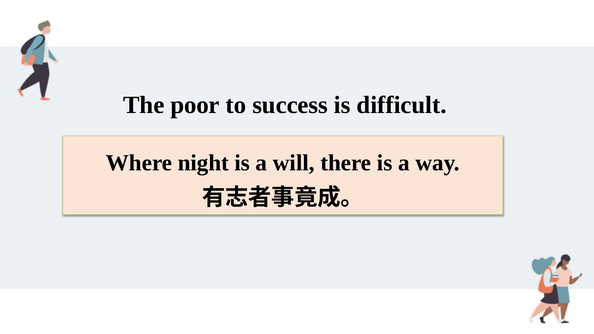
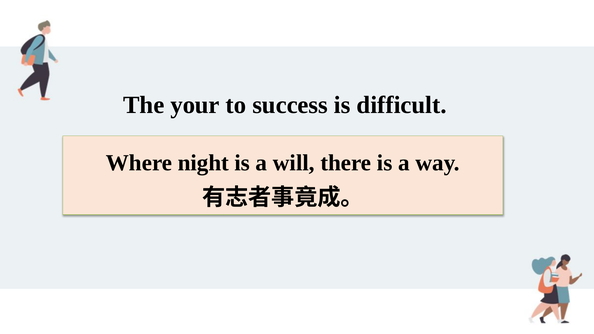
poor: poor -> your
